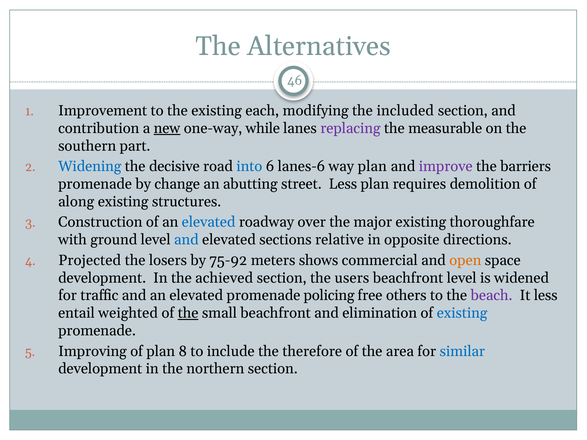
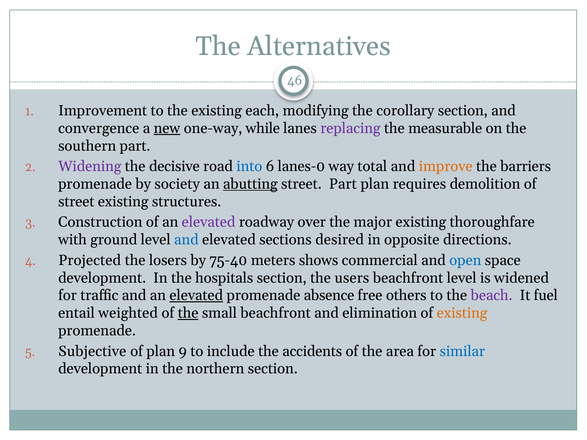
included: included -> corollary
contribution: contribution -> convergence
Widening colour: blue -> purple
lanes-6: lanes-6 -> lanes-0
way plan: plan -> total
improve colour: purple -> orange
change: change -> society
abutting underline: none -> present
street Less: Less -> Part
along at (76, 202): along -> street
elevated at (209, 222) colour: blue -> purple
relative: relative -> desired
75-92: 75-92 -> 75-40
open colour: orange -> blue
achieved: achieved -> hospitals
elevated at (196, 296) underline: none -> present
policing: policing -> absence
It less: less -> fuel
existing at (462, 313) colour: blue -> orange
Improving: Improving -> Subjective
8: 8 -> 9
therefore: therefore -> accidents
